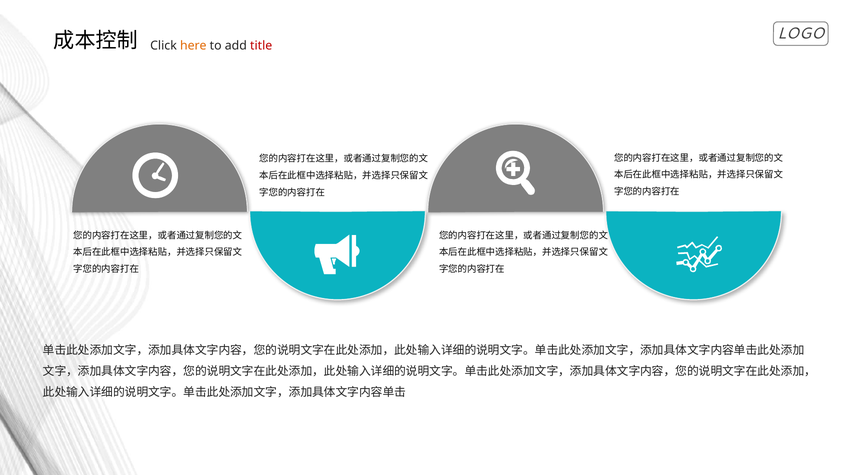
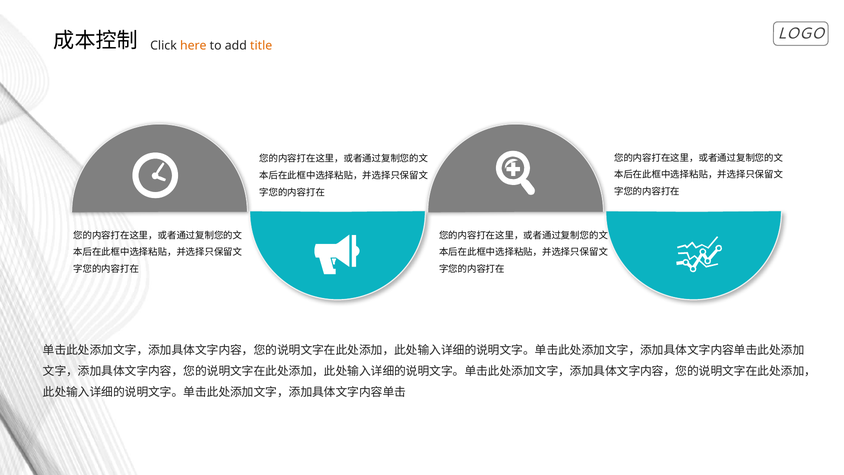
title colour: red -> orange
